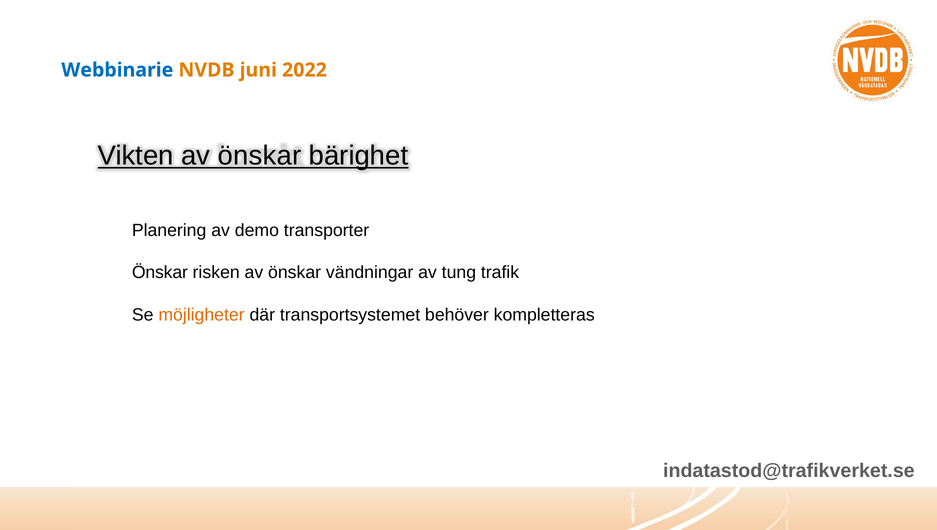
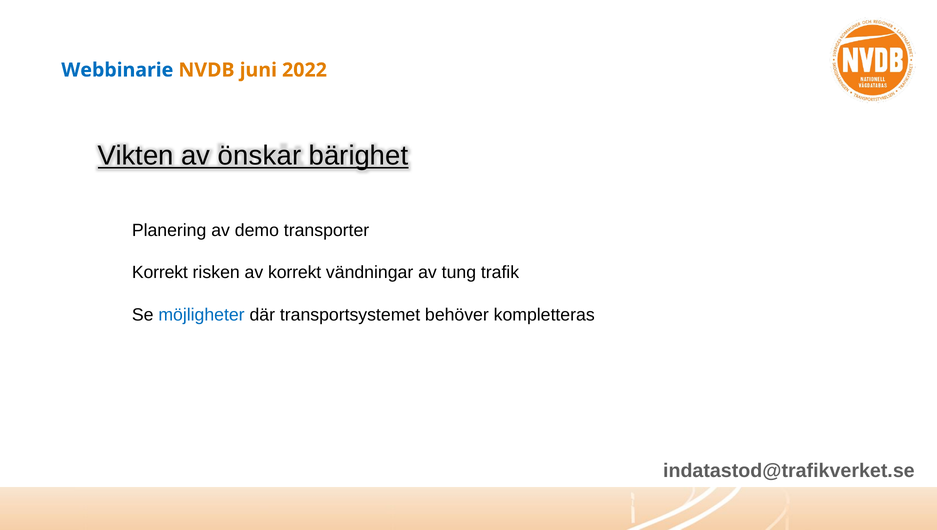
Önskar at (160, 273): Önskar -> Korrekt
risken av önskar: önskar -> korrekt
möjligheter colour: orange -> blue
